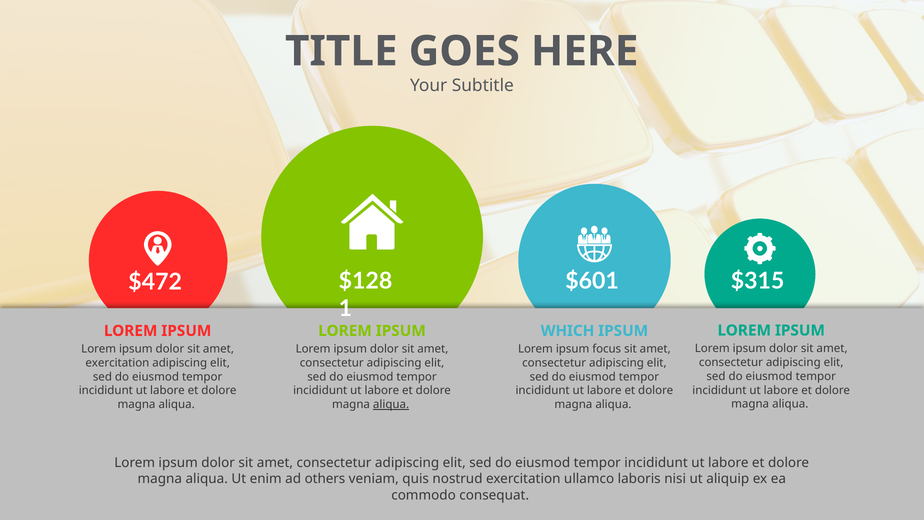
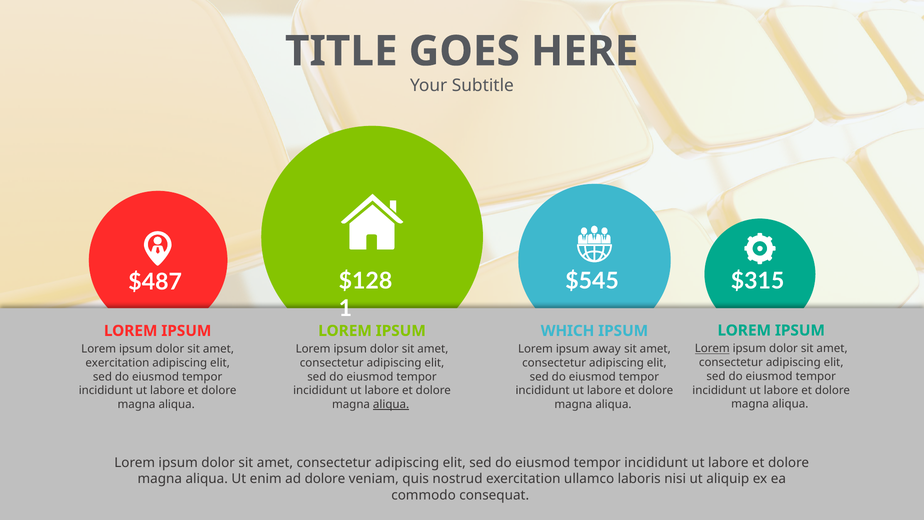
$601: $601 -> $545
$472: $472 -> $487
Lorem at (712, 348) underline: none -> present
focus: focus -> away
ad others: others -> dolore
